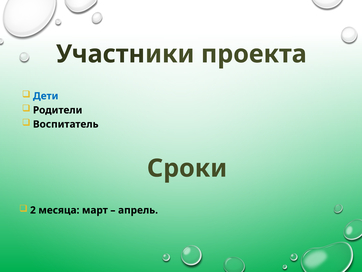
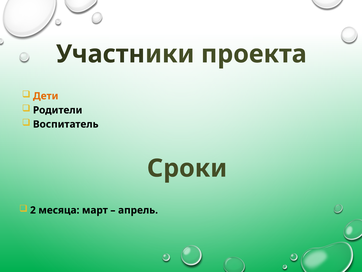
Дети colour: blue -> orange
